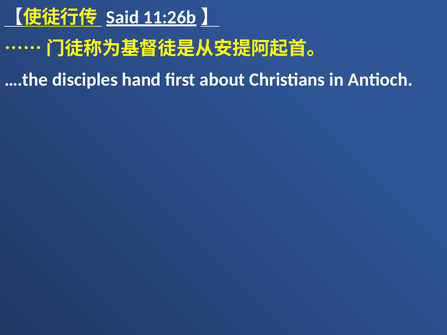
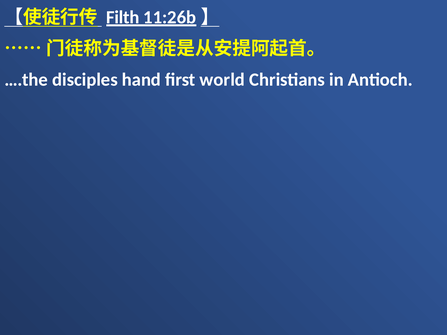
Said: Said -> Filth
about: about -> world
